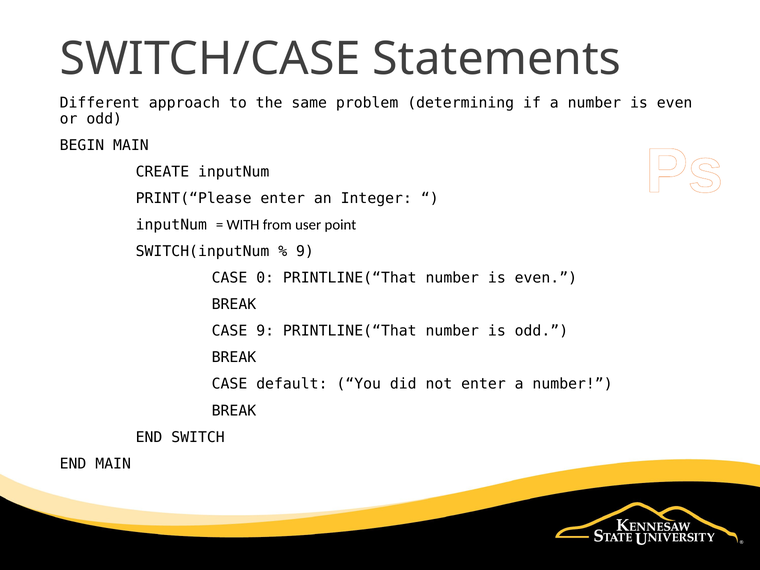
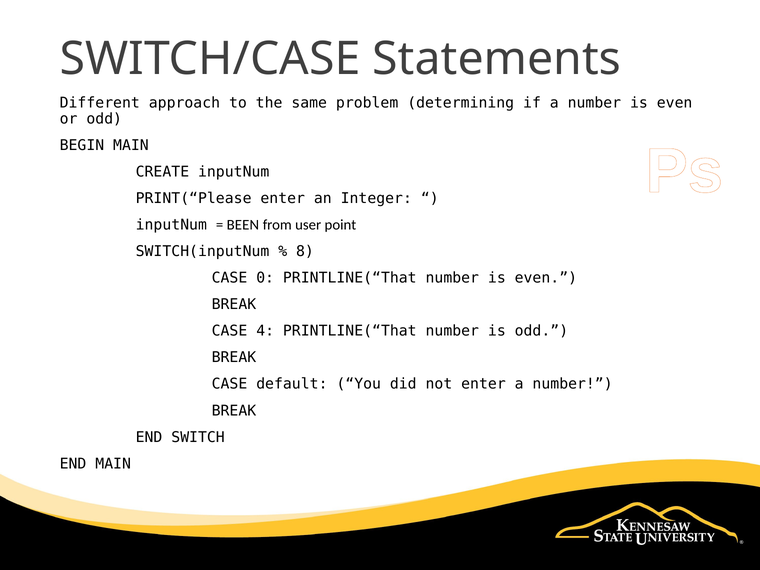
WITH: WITH -> BEEN
9 at (305, 251): 9 -> 8
CASE 9: 9 -> 4
